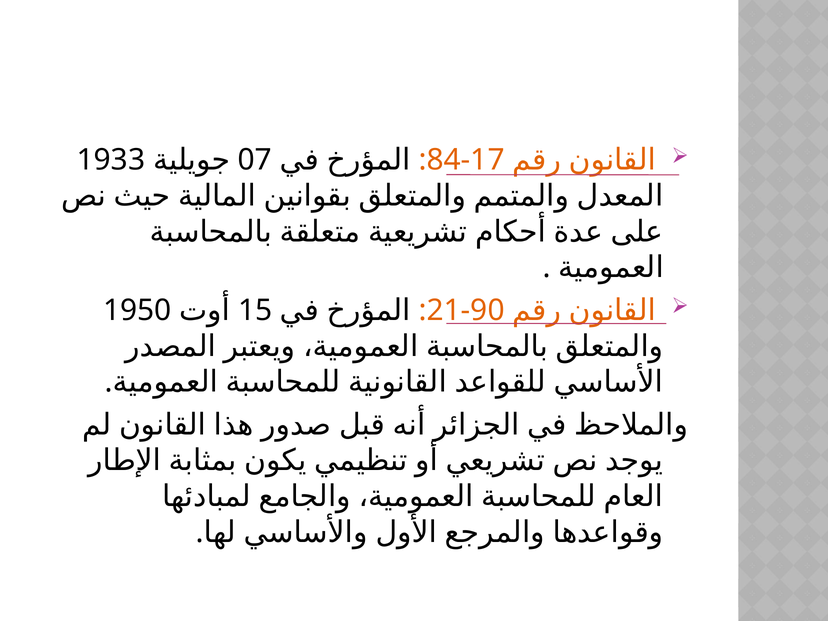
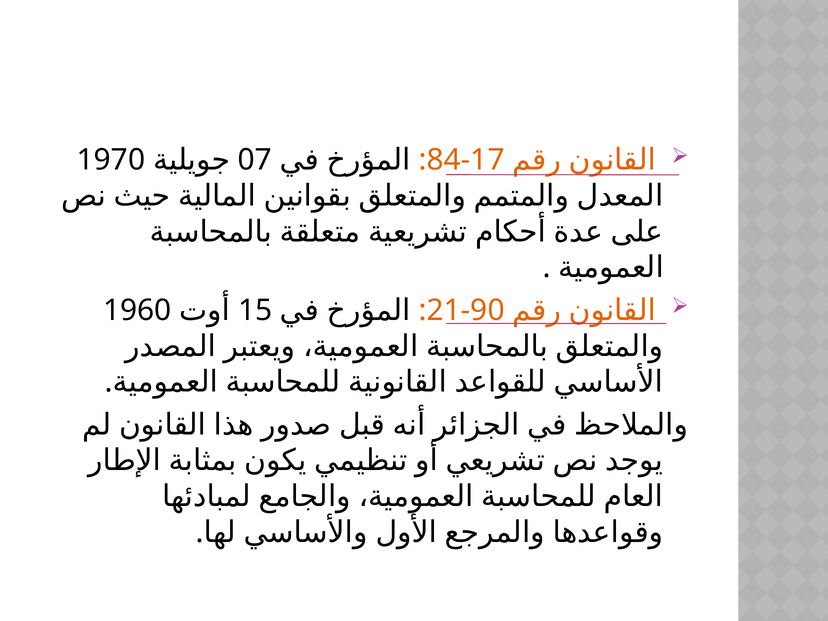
1933: 1933 -> 1970
1950: 1950 -> 1960
